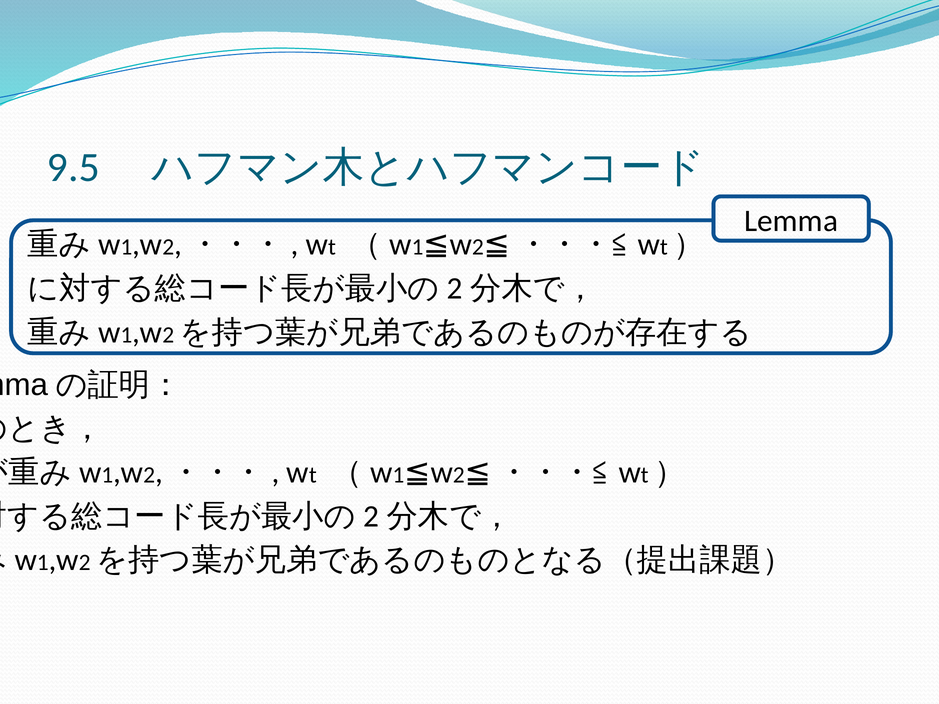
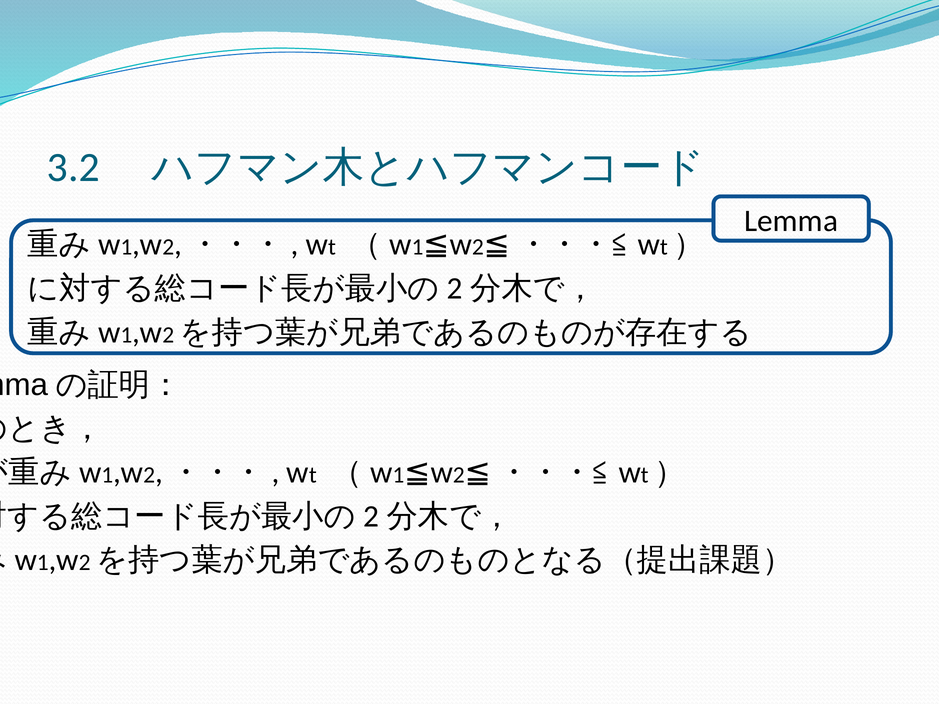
9.5: 9.5 -> 3.2
